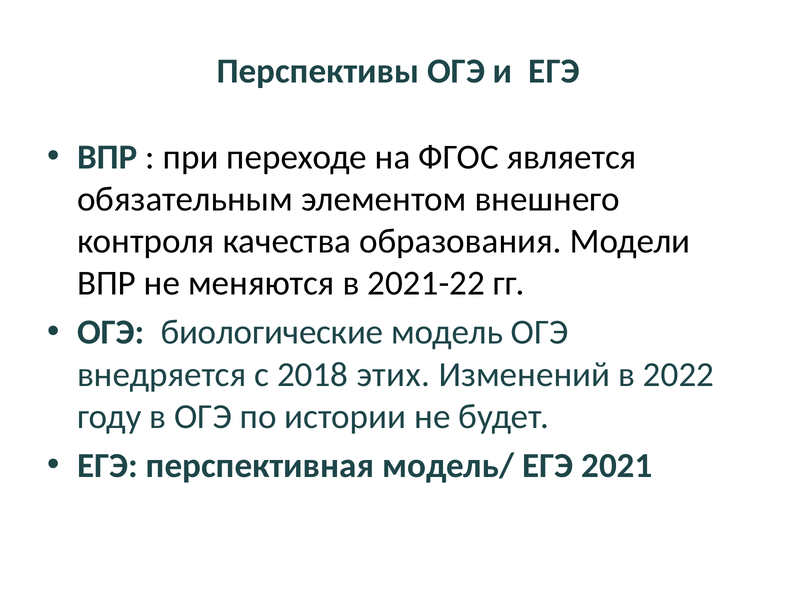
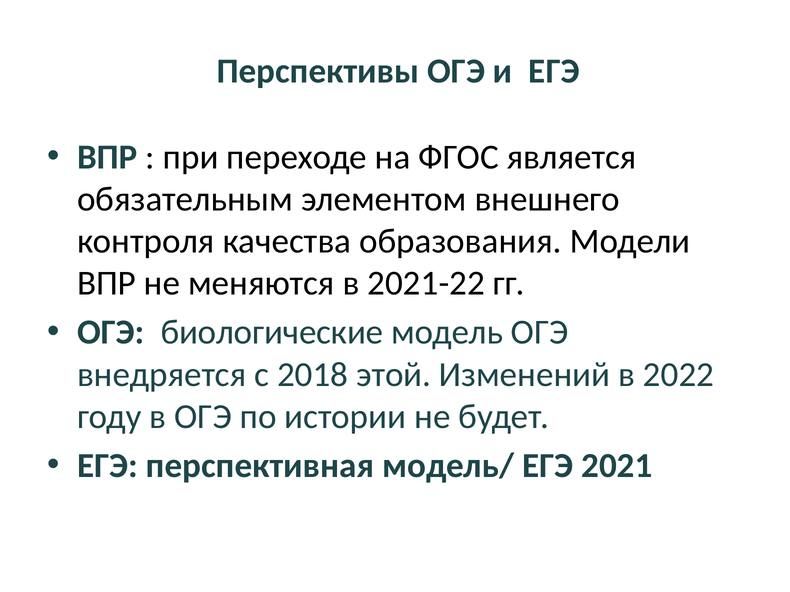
этих: этих -> этой
